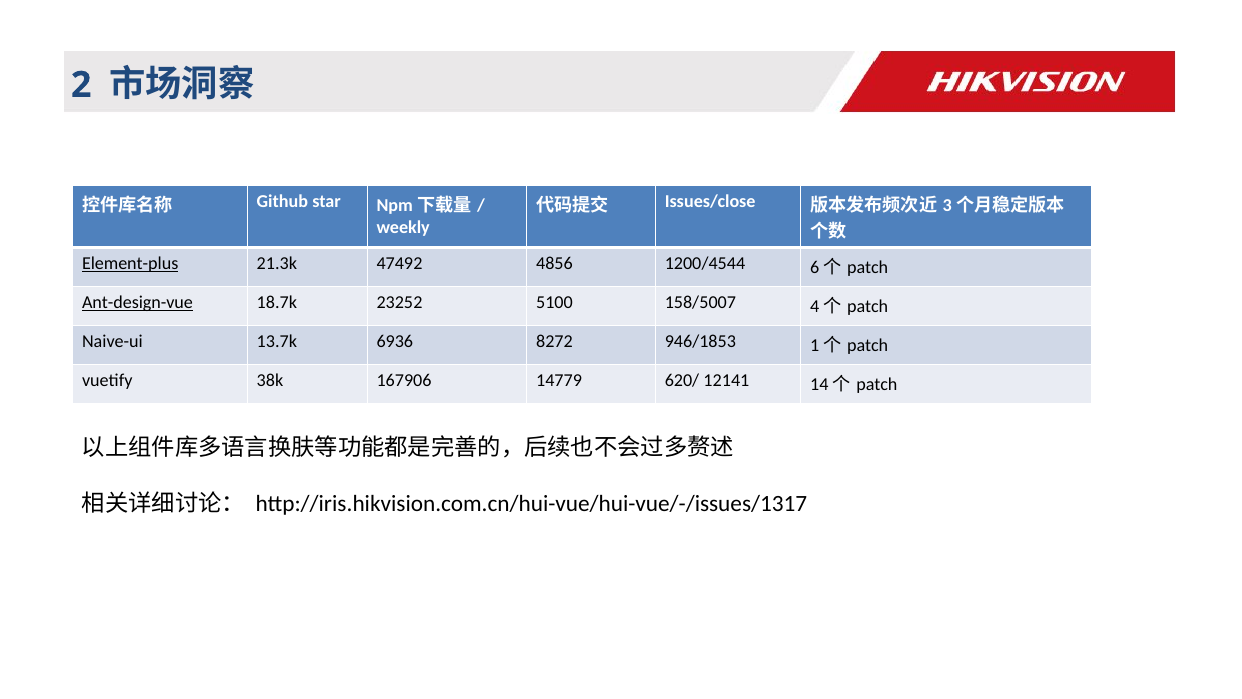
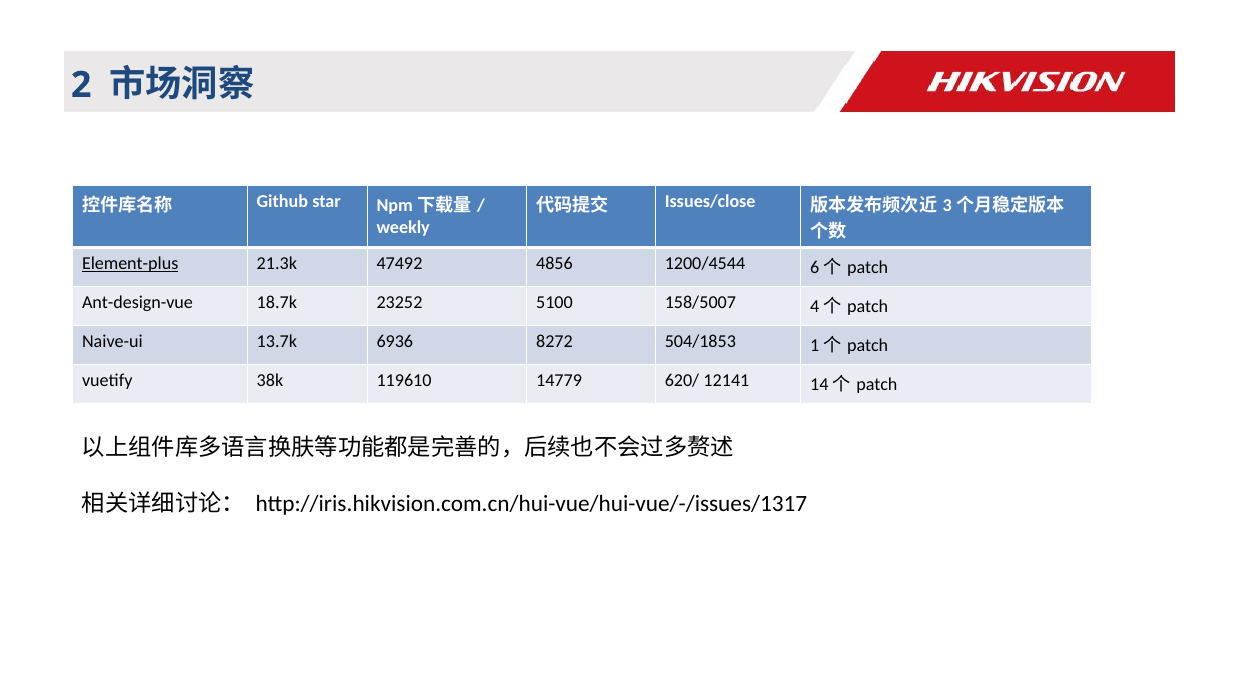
Ant-design-vue underline: present -> none
946/1853: 946/1853 -> 504/1853
167906: 167906 -> 119610
